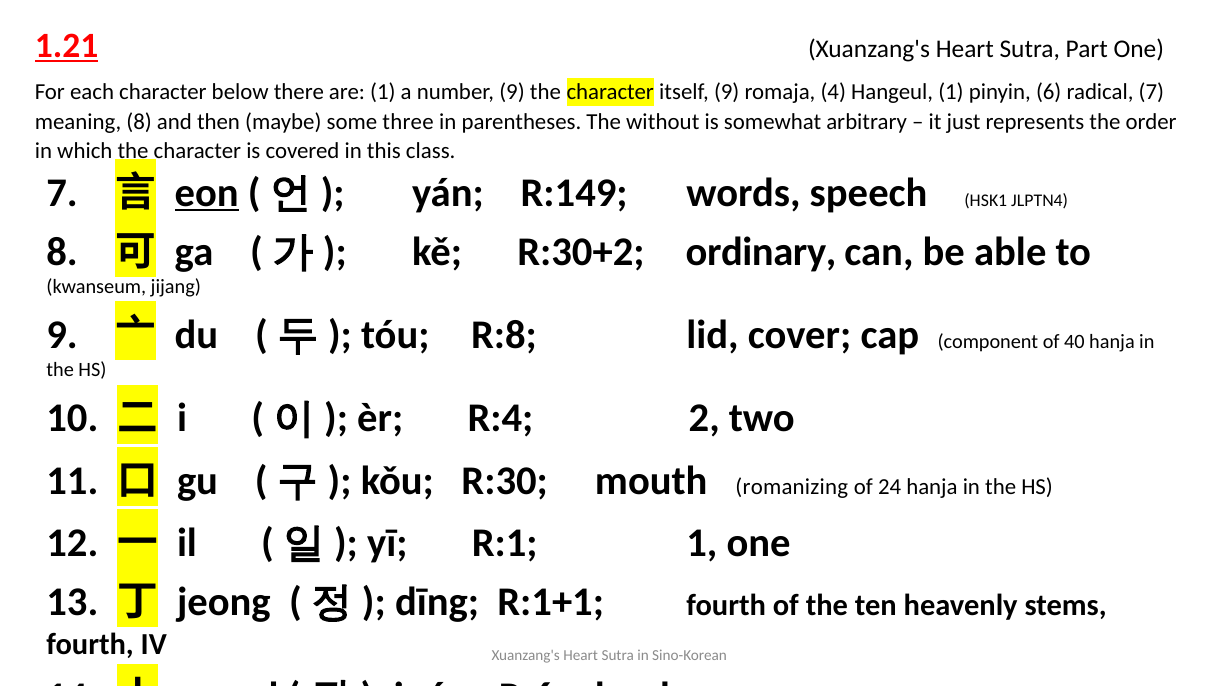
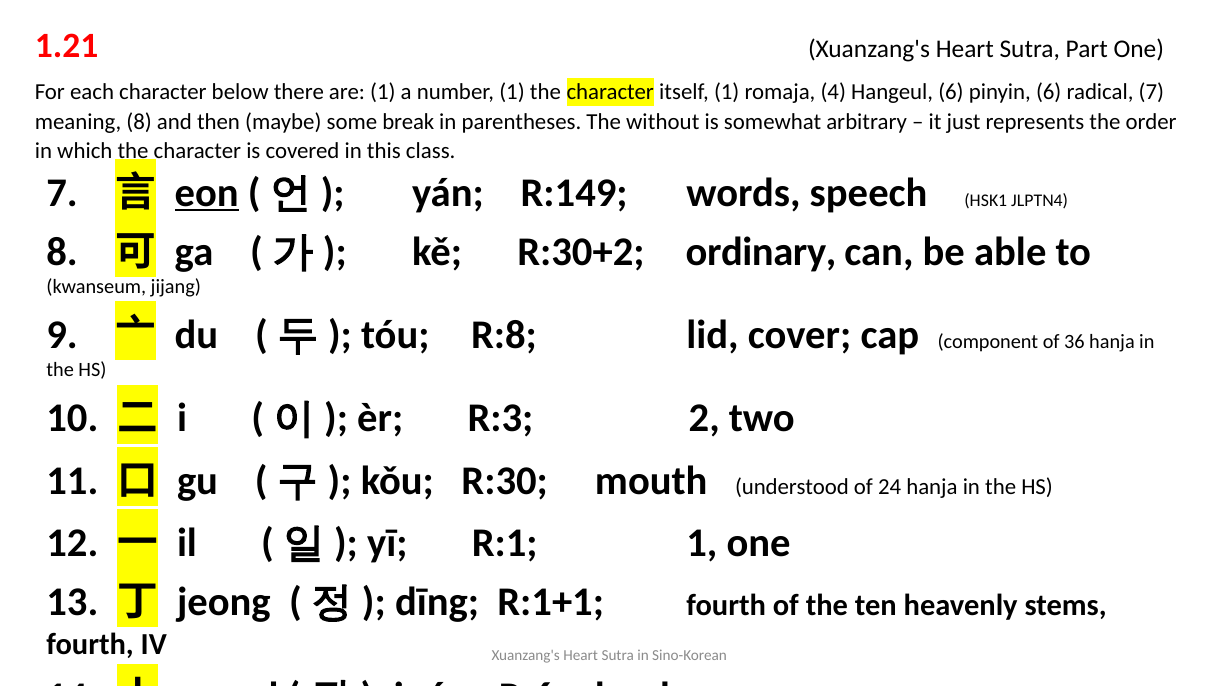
1.21 underline: present -> none
number 9: 9 -> 1
itself 9: 9 -> 1
Hangeul 1: 1 -> 6
three: three -> break
40: 40 -> 36
R:4: R:4 -> R:3
romanizing: romanizing -> understood
